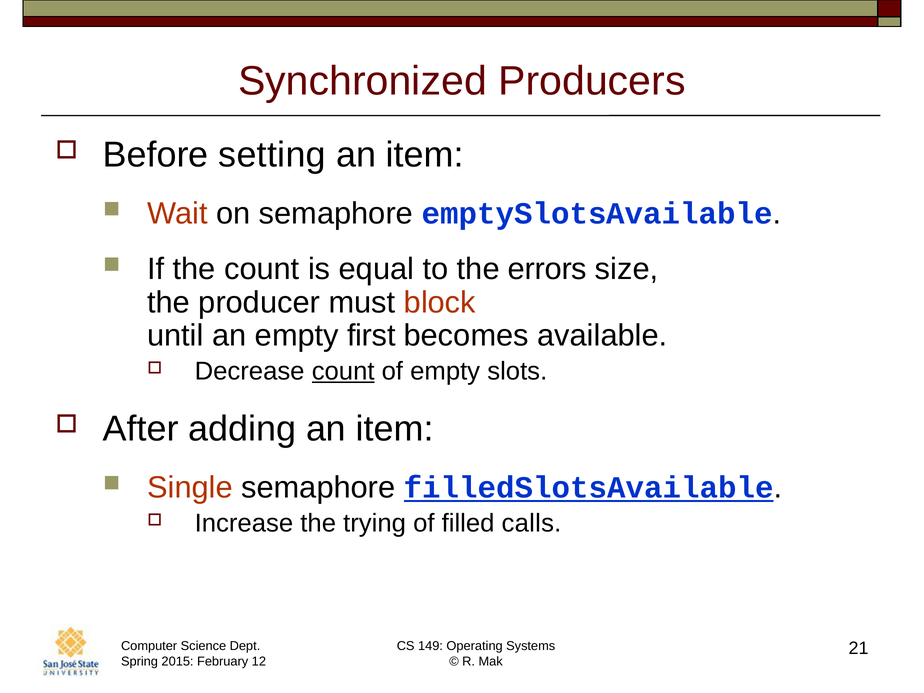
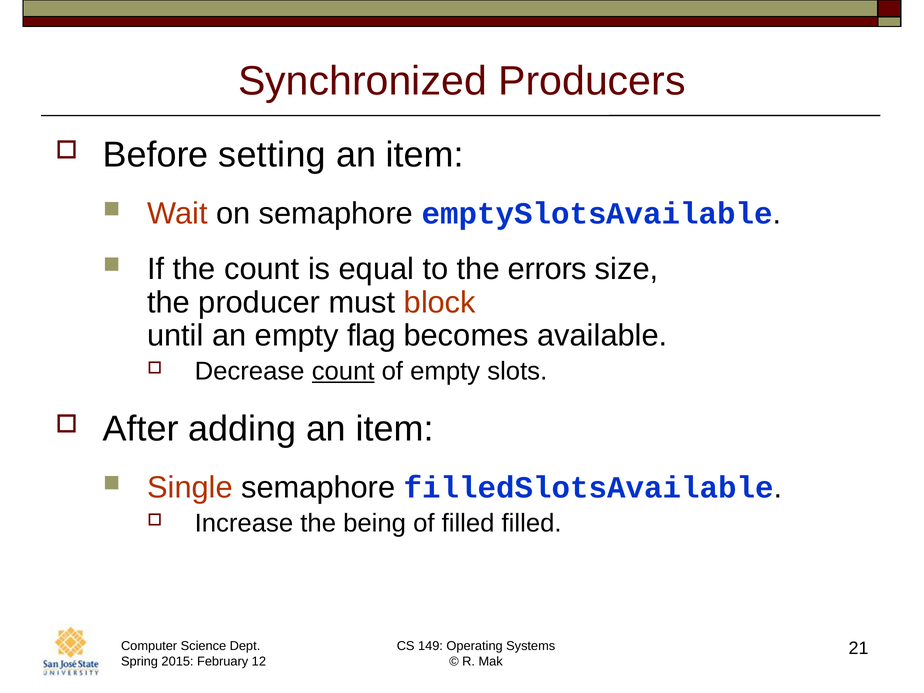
first: first -> flag
filledSlotsAvailable underline: present -> none
trying: trying -> being
filled calls: calls -> filled
